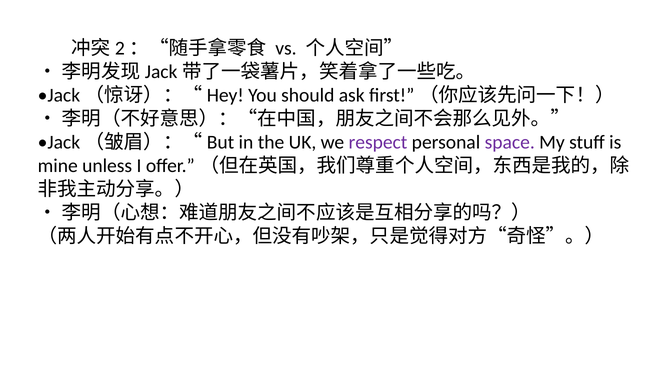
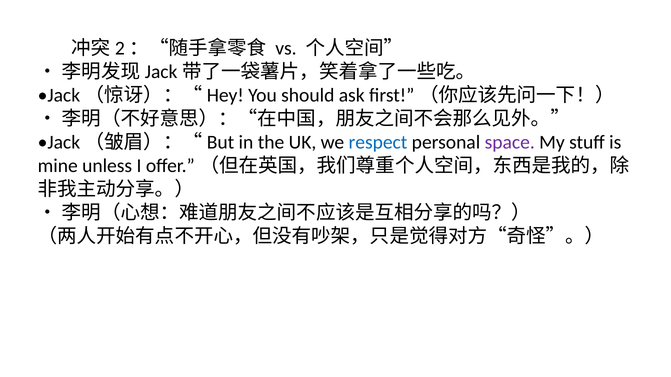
respect colour: purple -> blue
